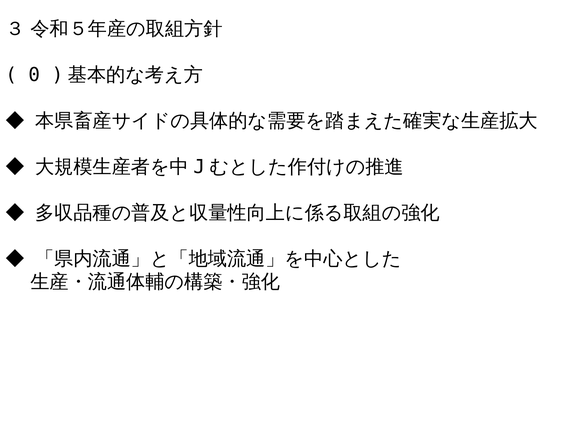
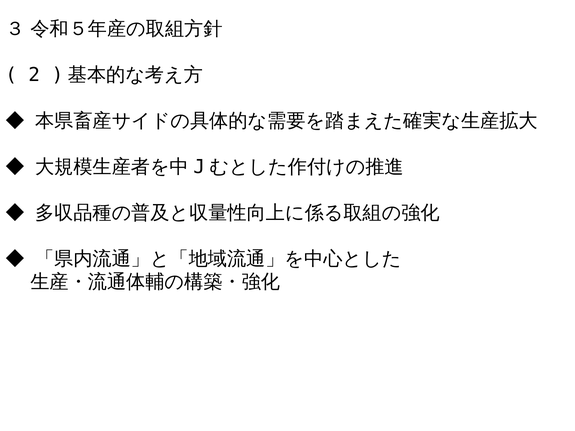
0: 0 -> 2
